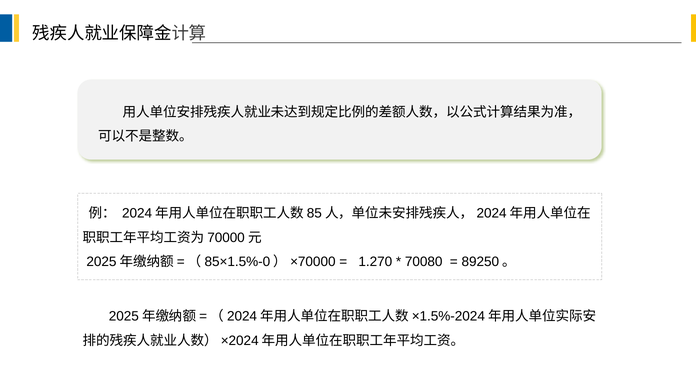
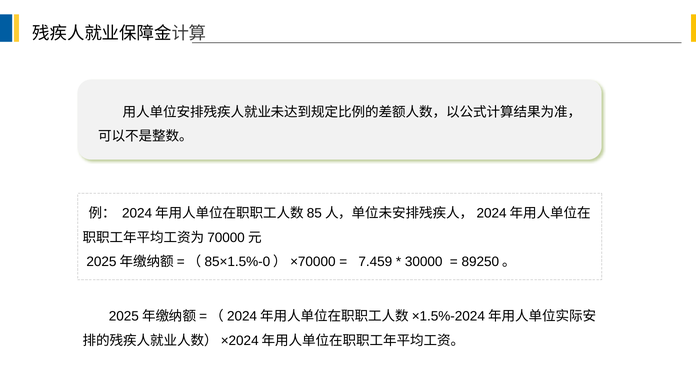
1.270: 1.270 -> 7.459
70080: 70080 -> 30000
